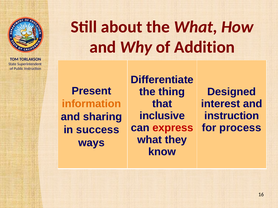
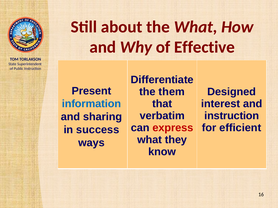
Addition: Addition -> Effective
thing: thing -> them
information colour: orange -> blue
inclusive: inclusive -> verbatim
process: process -> efficient
